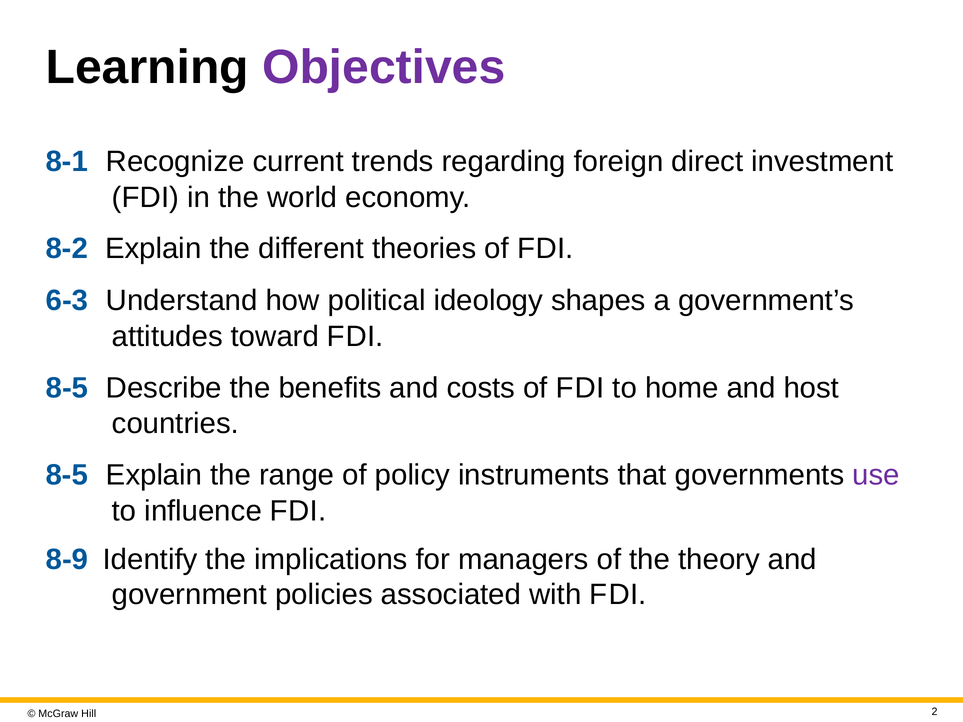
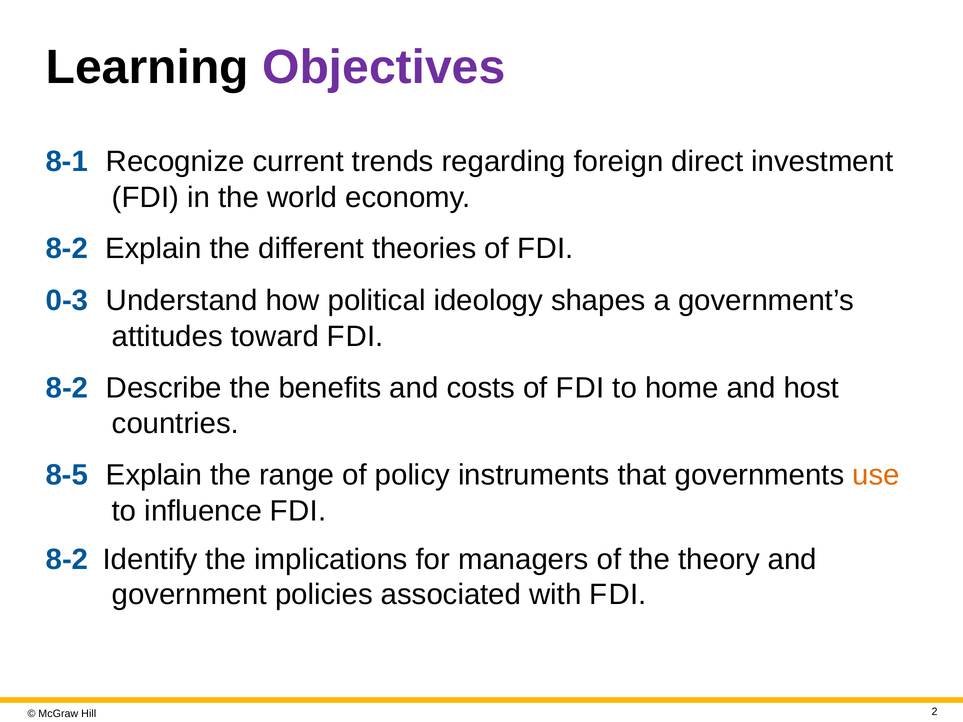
6-3: 6-3 -> 0-3
8-5 at (67, 388): 8-5 -> 8-2
use colour: purple -> orange
8-9 at (67, 560): 8-9 -> 8-2
